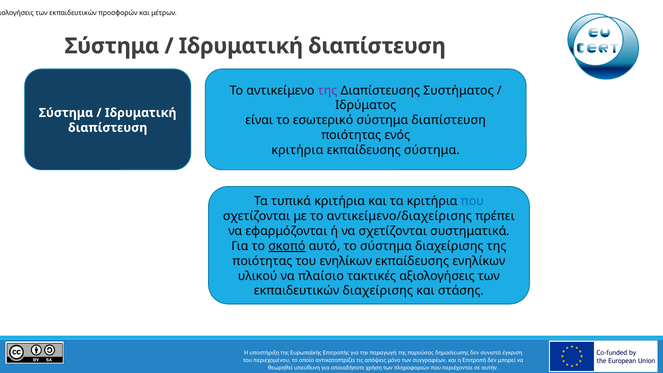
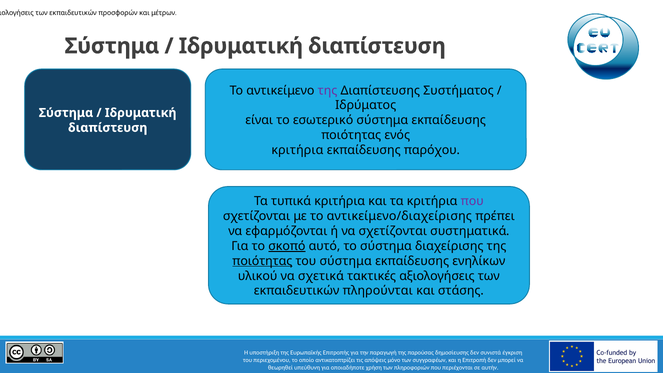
εσωτερικό σύστημα διαπίστευση: διαπίστευση -> εκπαίδευσης
εκπαίδευσης σύστημα: σύστημα -> παρόχου
που at (472, 201) colour: blue -> purple
ποιότητας at (262, 261) underline: none -> present
του ενηλίκων: ενηλίκων -> σύστημα
πλαίσιο: πλαίσιο -> σχετικά
εκπαιδευτικών διαχείρισης: διαχείρισης -> πληρούνται
